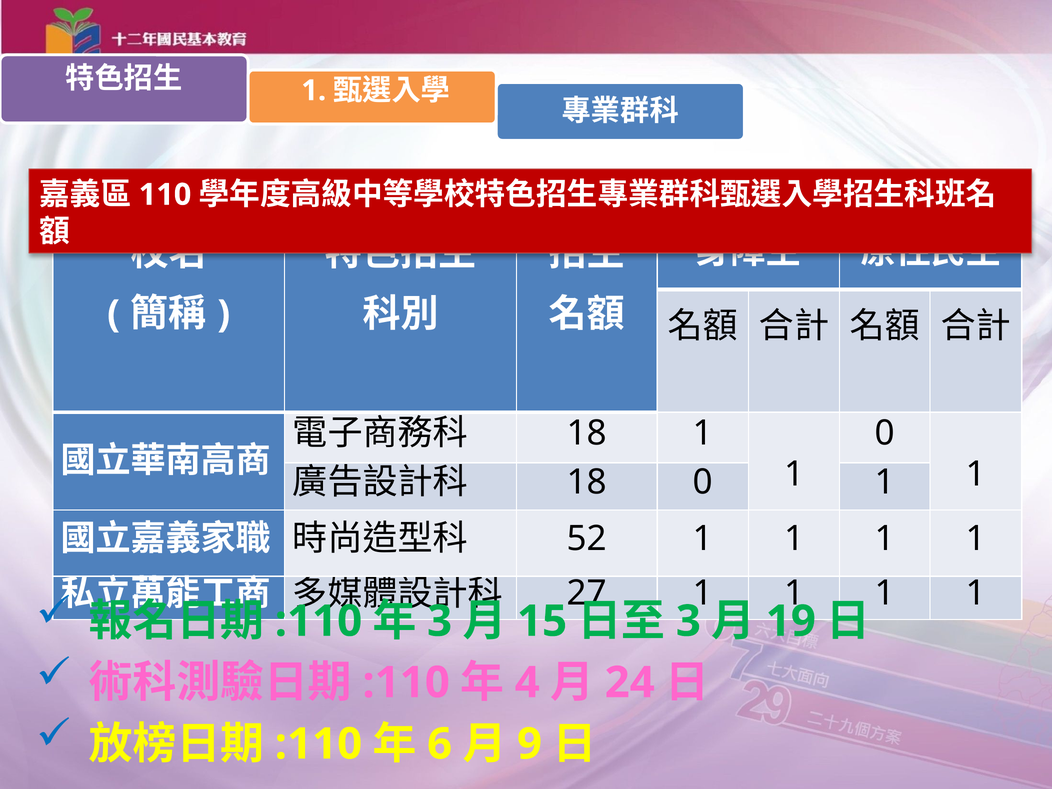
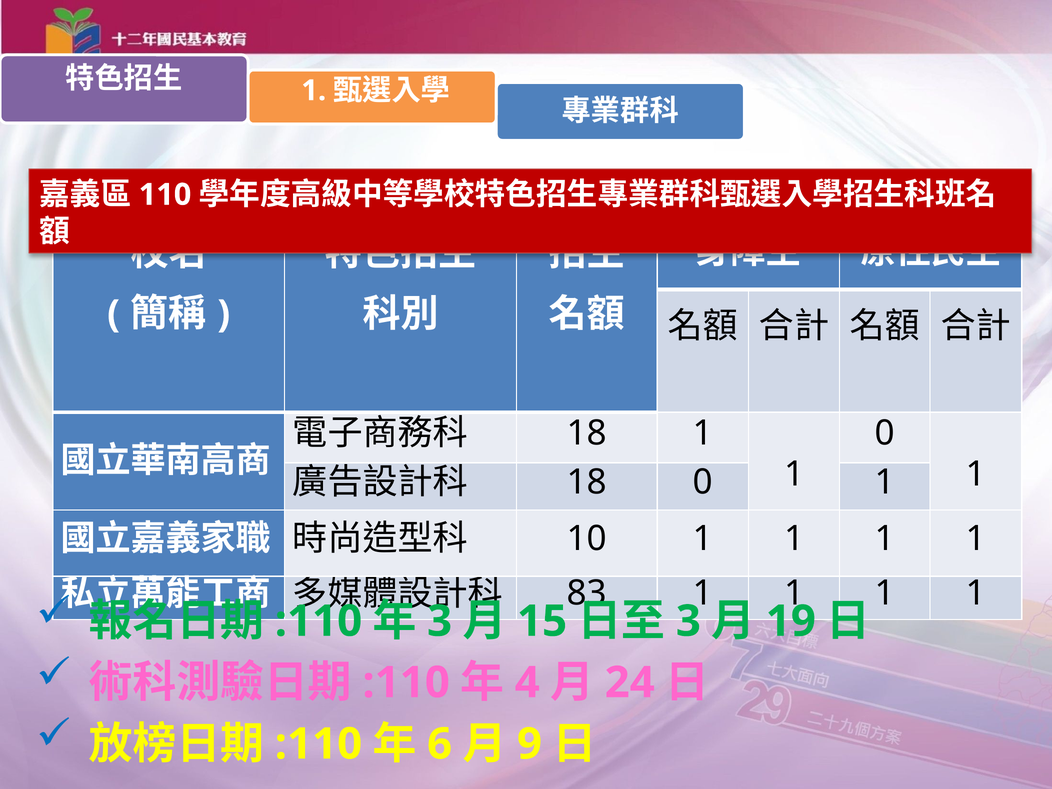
52: 52 -> 10
27: 27 -> 83
